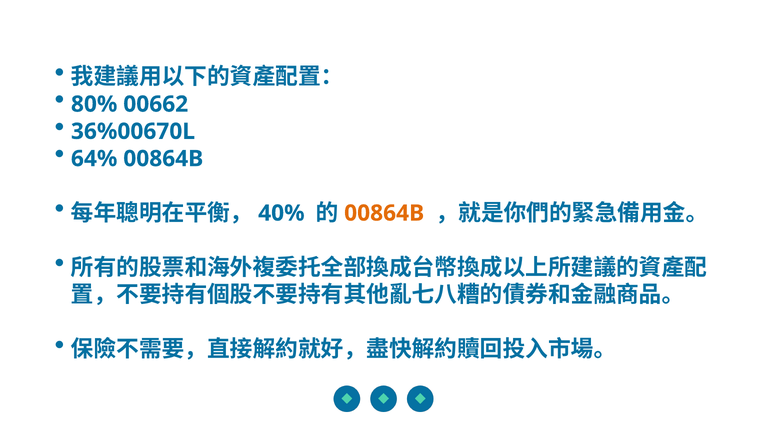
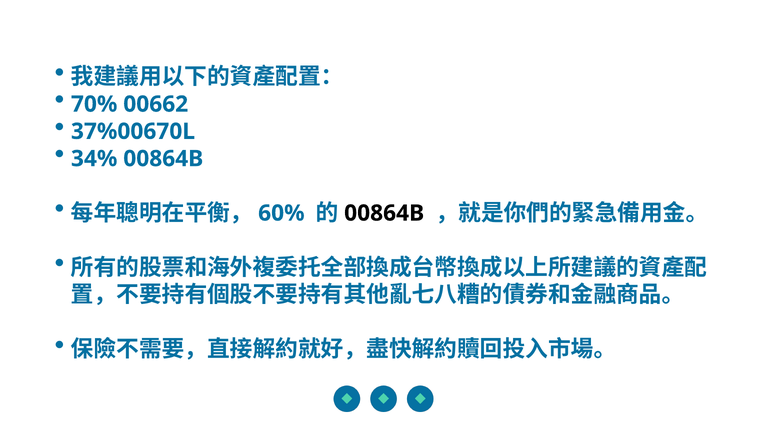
80%: 80% -> 70%
36%00670L: 36%00670L -> 37%00670L
64%: 64% -> 34%
40%: 40% -> 60%
00864B at (384, 213) colour: orange -> black
